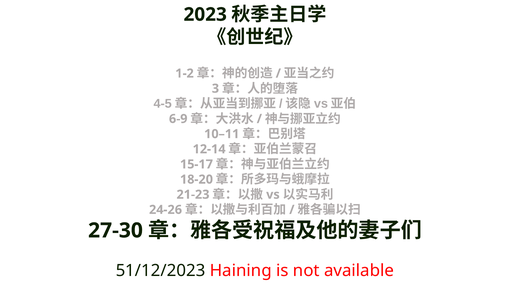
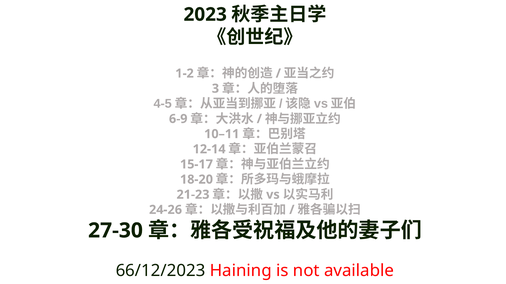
51/12/2023: 51/12/2023 -> 66/12/2023
